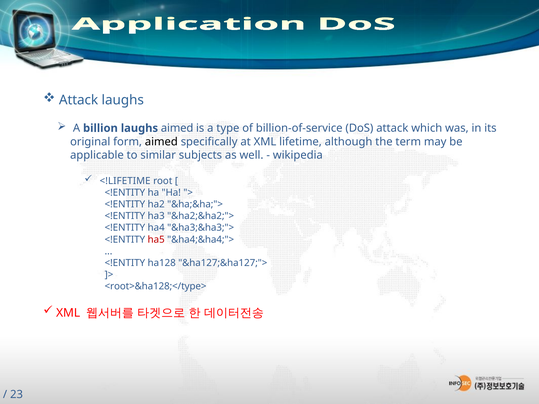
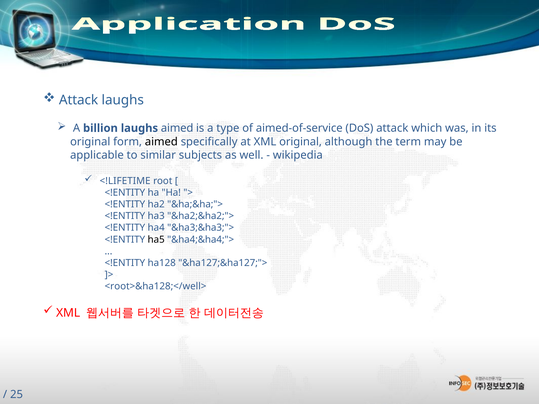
billion-of-service: billion-of-service -> aimed-of-service
XML lifetime: lifetime -> original
ha5 colour: red -> black
<root>&ha128;</type>: <root>&ha128;</type> -> <root>&ha128;</well>
23 at (17, 395): 23 -> 25
